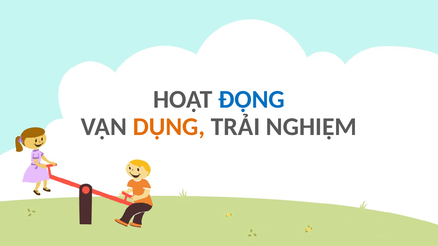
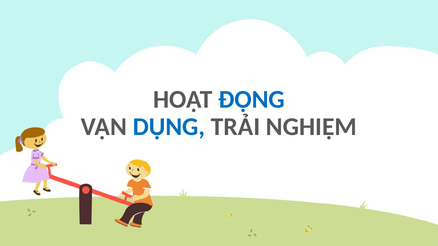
DỤNG colour: orange -> blue
